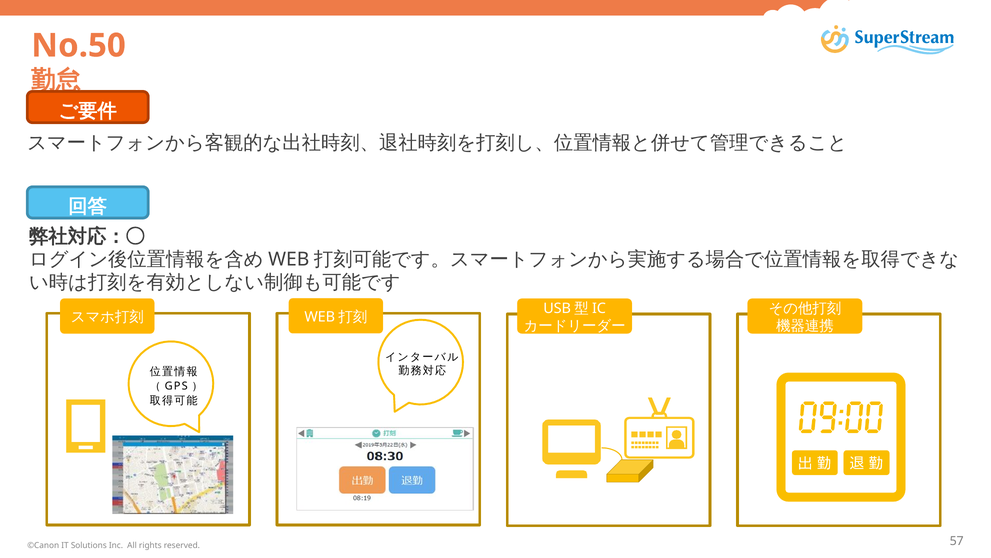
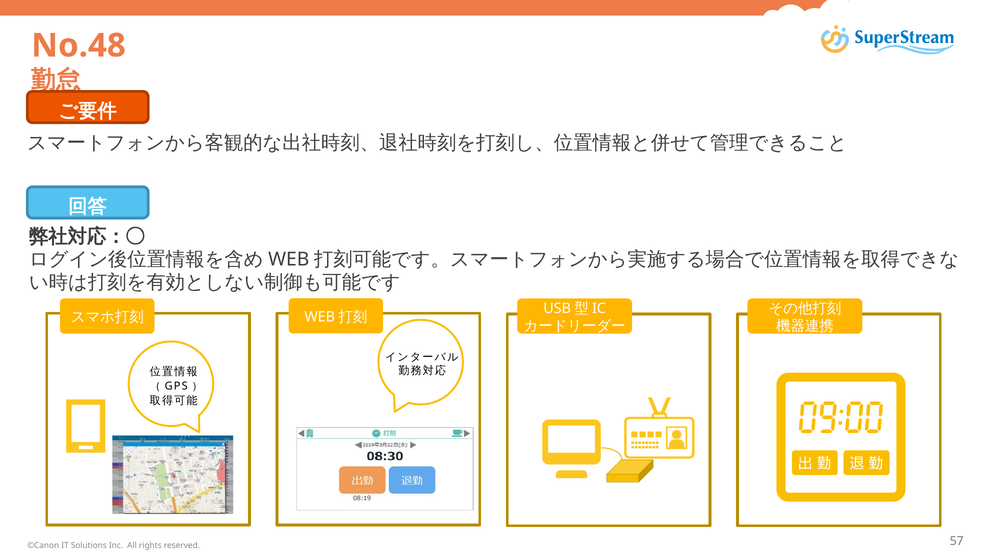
No.50: No.50 -> No.48
